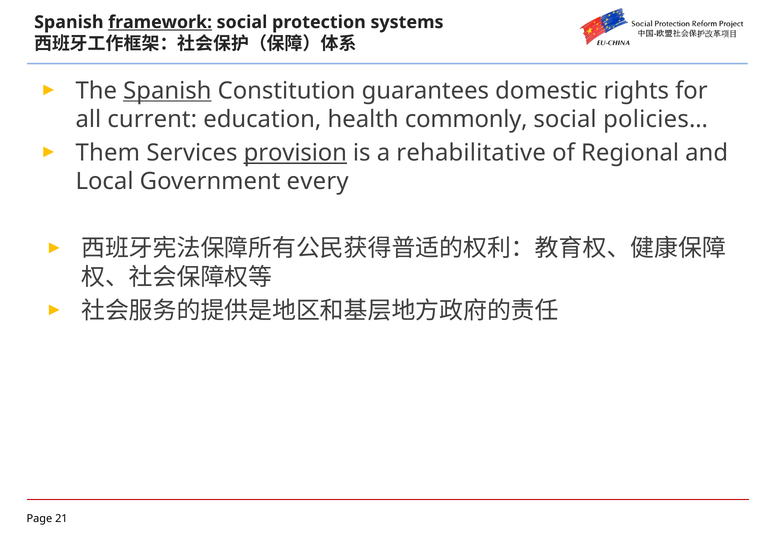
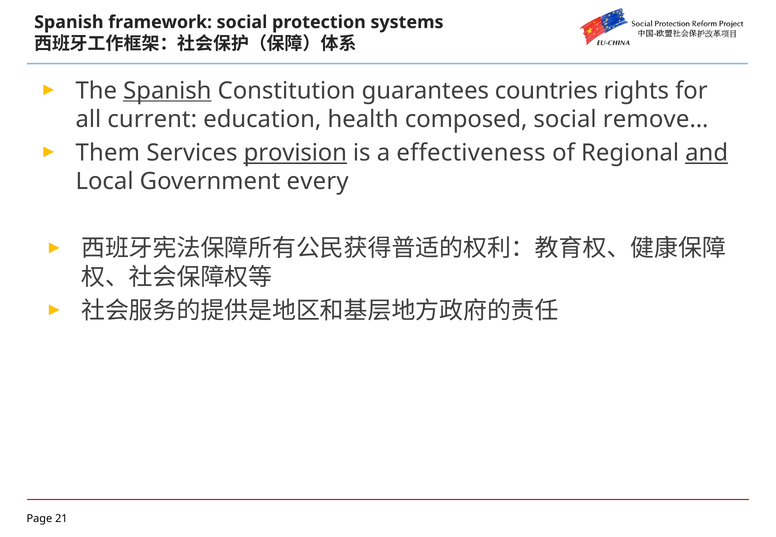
framework underline: present -> none
domestic: domestic -> countries
commonly: commonly -> composed
policies…: policies… -> remove…
rehabilitative: rehabilitative -> effectiveness
and underline: none -> present
